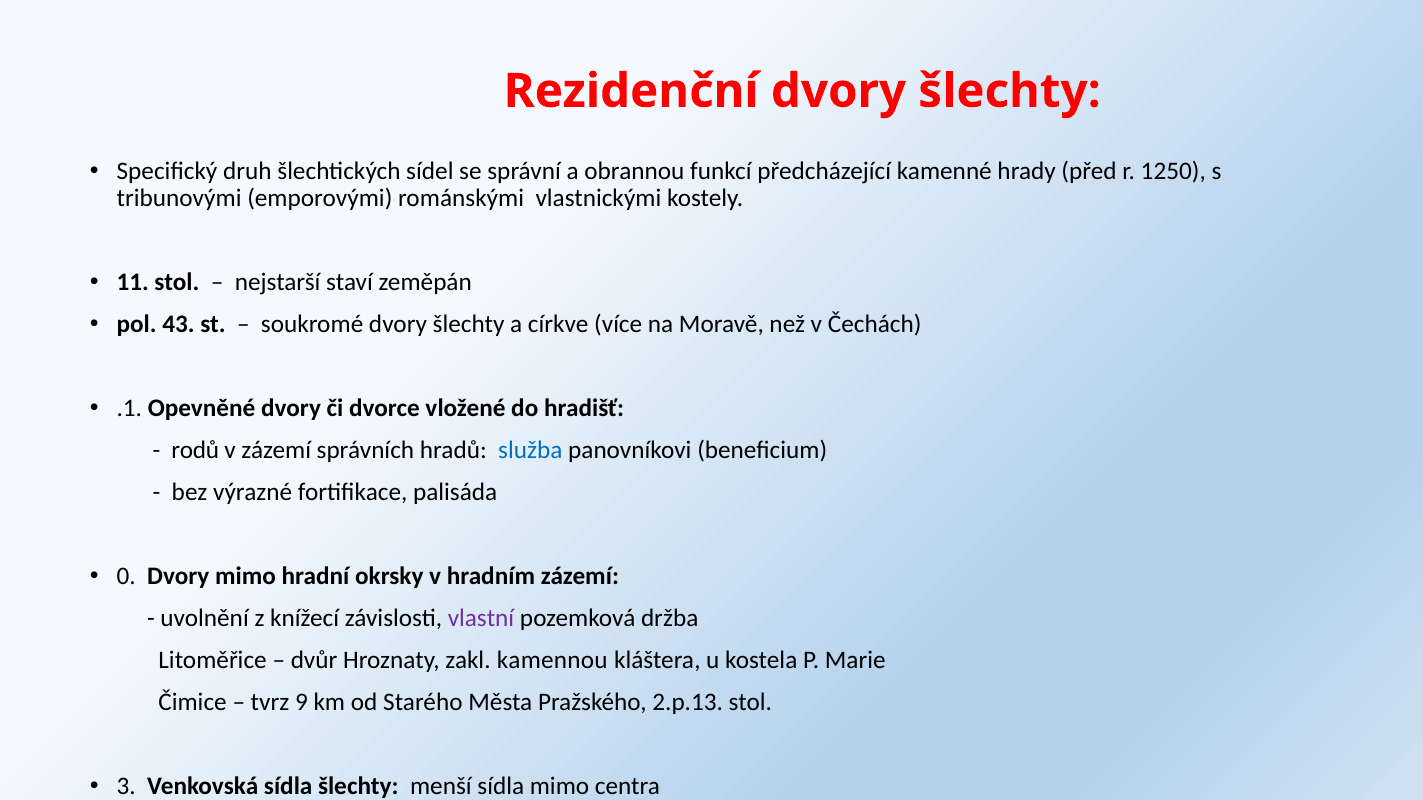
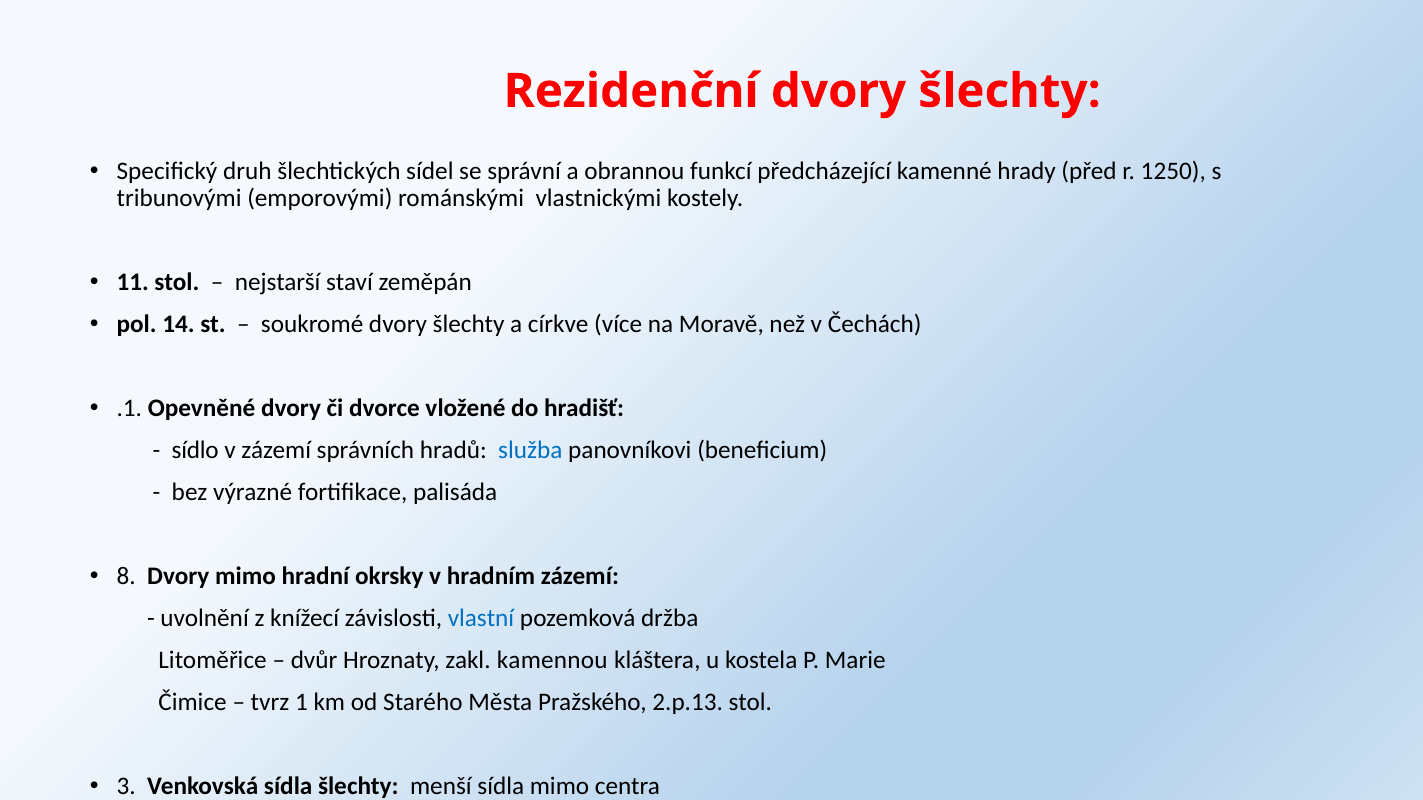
43: 43 -> 14
rodů: rodů -> sídlo
0: 0 -> 8
vlastní colour: purple -> blue
9: 9 -> 1
